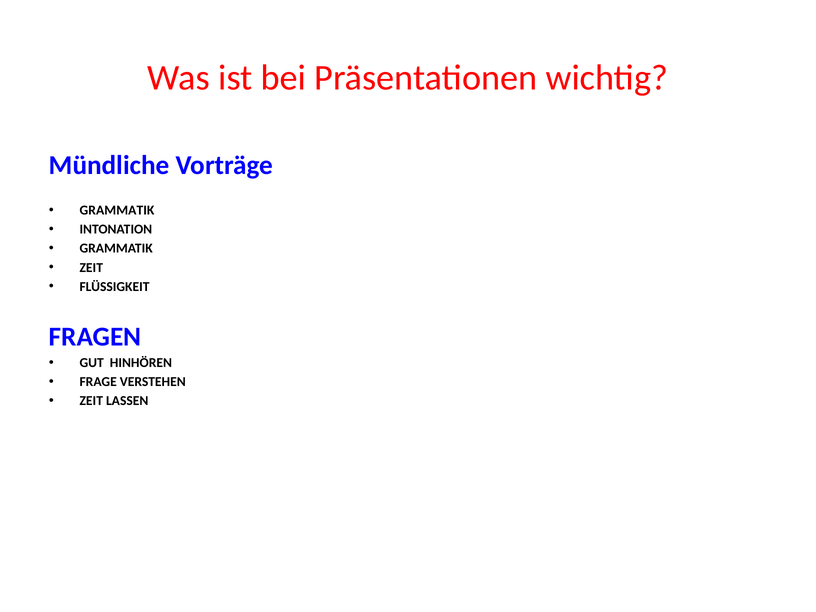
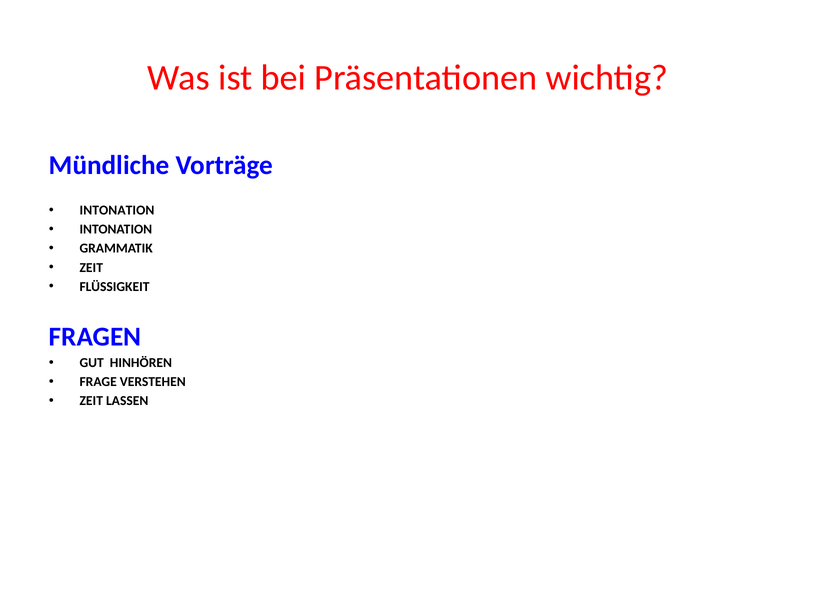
GRAMMATIK at (117, 210): GRAMMATIK -> INTONATION
